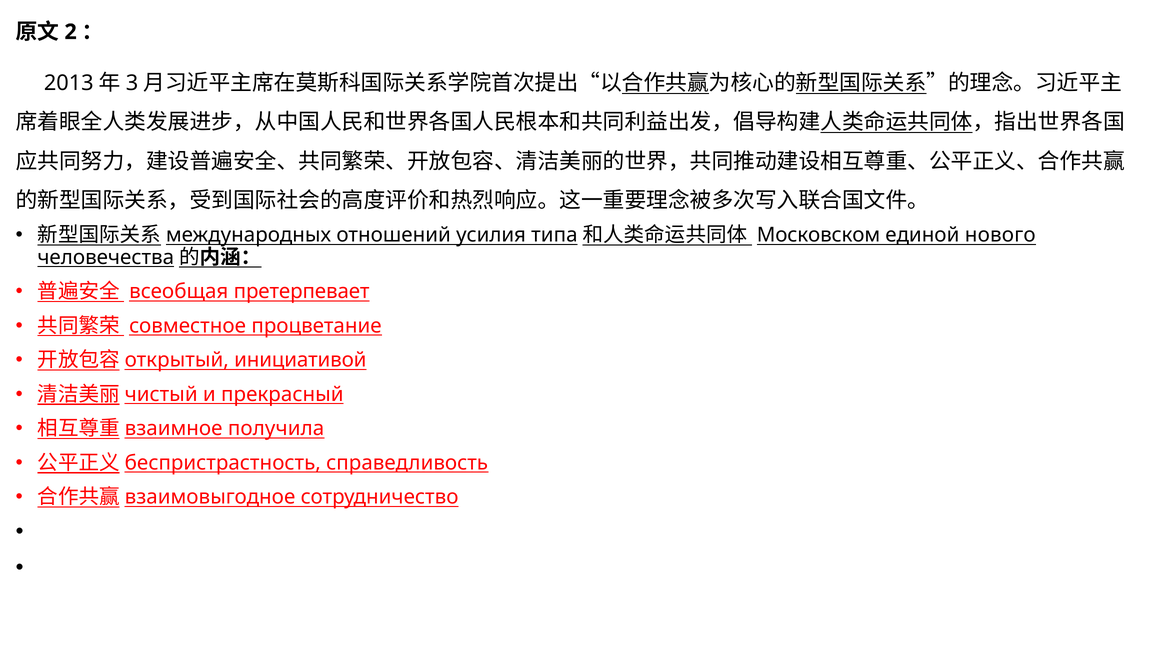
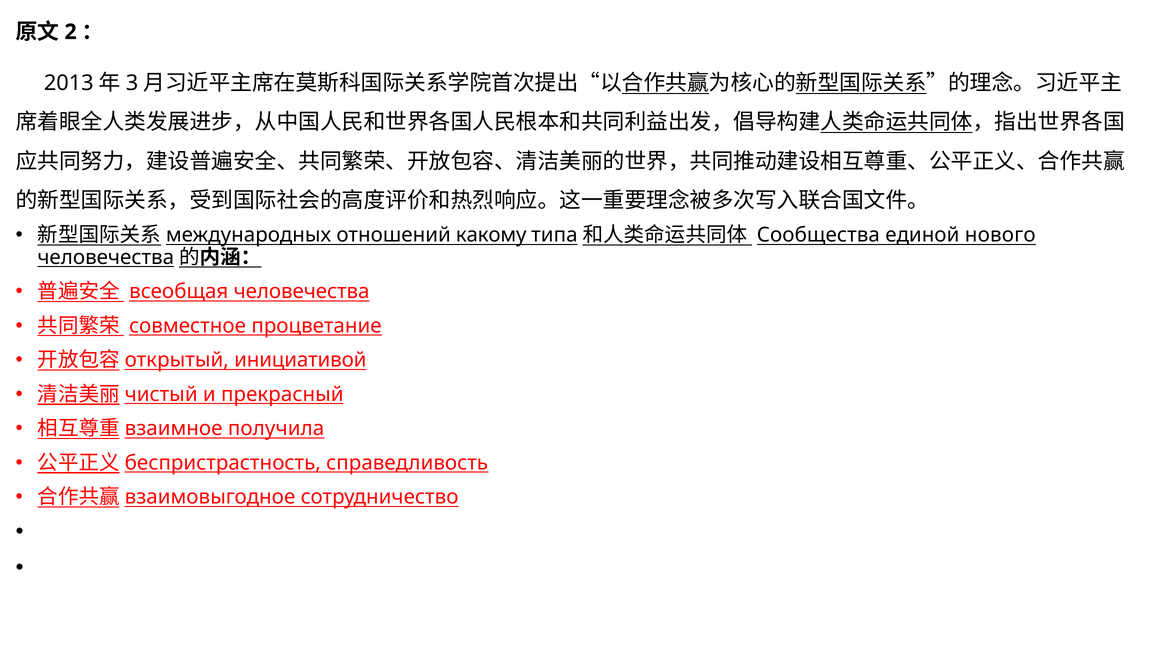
усилия: усилия -> какому
Московском: Московском -> Сообщества
претерпевает: претерпевает -> человечества
